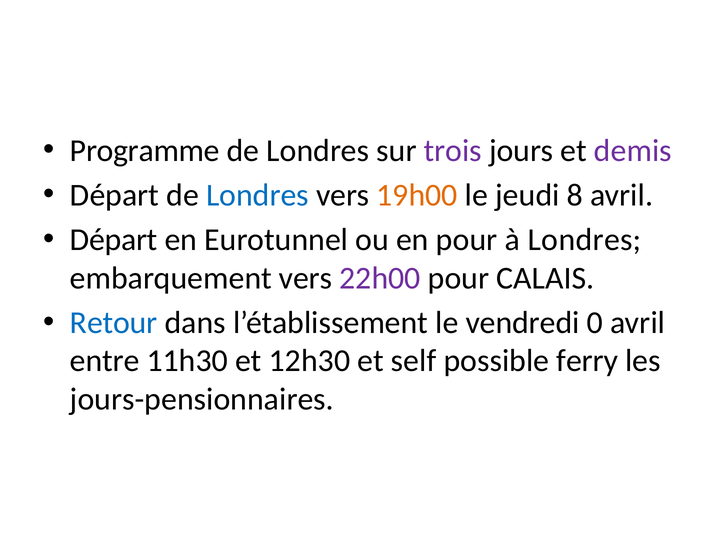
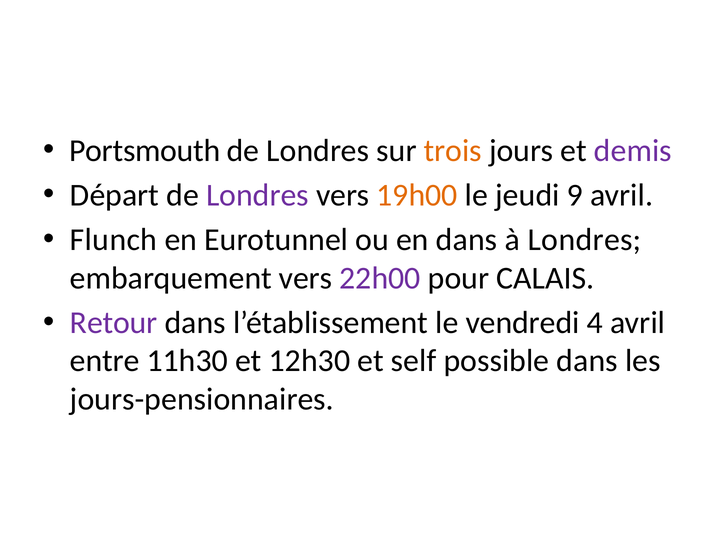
Programme: Programme -> Portsmouth
trois colour: purple -> orange
Londres at (257, 195) colour: blue -> purple
8: 8 -> 9
Départ at (114, 240): Départ -> Flunch
en pour: pour -> dans
Retour colour: blue -> purple
0: 0 -> 4
possible ferry: ferry -> dans
